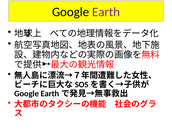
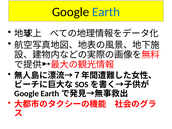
Earth colour: purple -> blue
